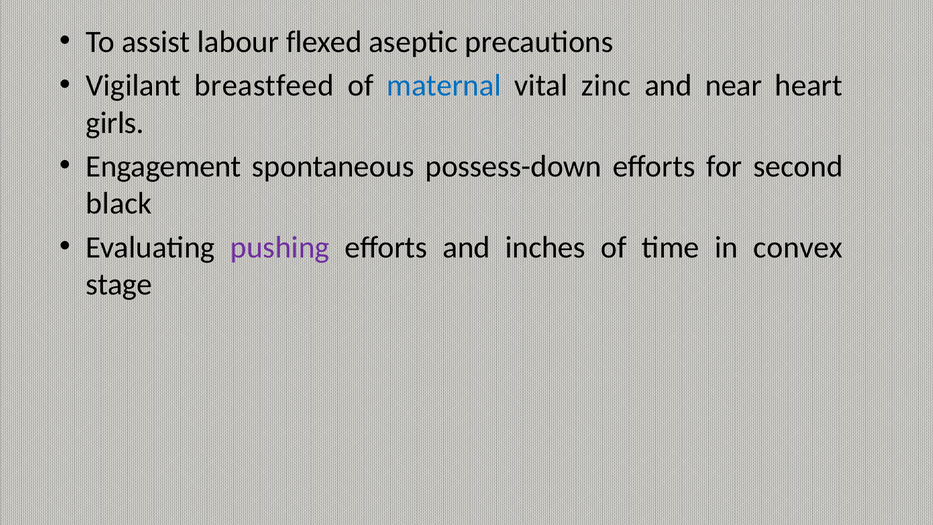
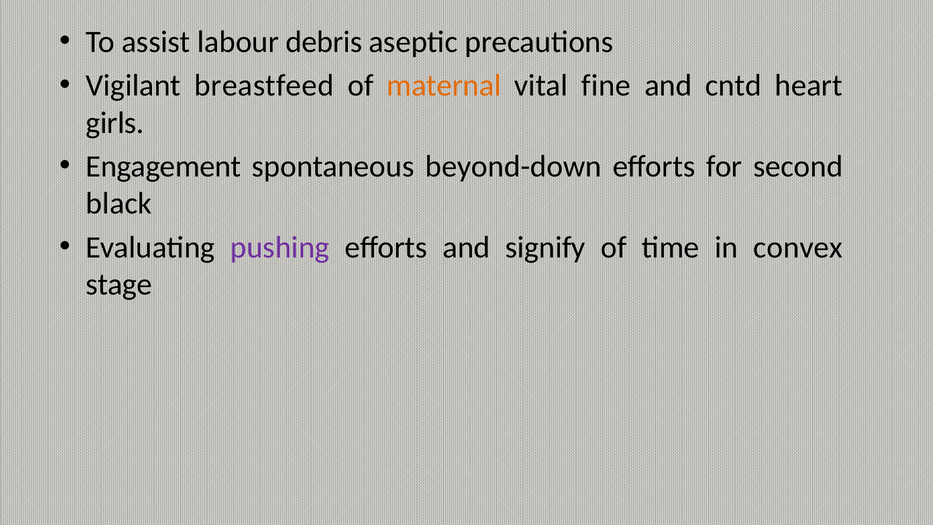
flexed: flexed -> debris
maternal colour: blue -> orange
zinc: zinc -> fine
near: near -> cntd
possess-down: possess-down -> beyond-down
inches: inches -> signify
